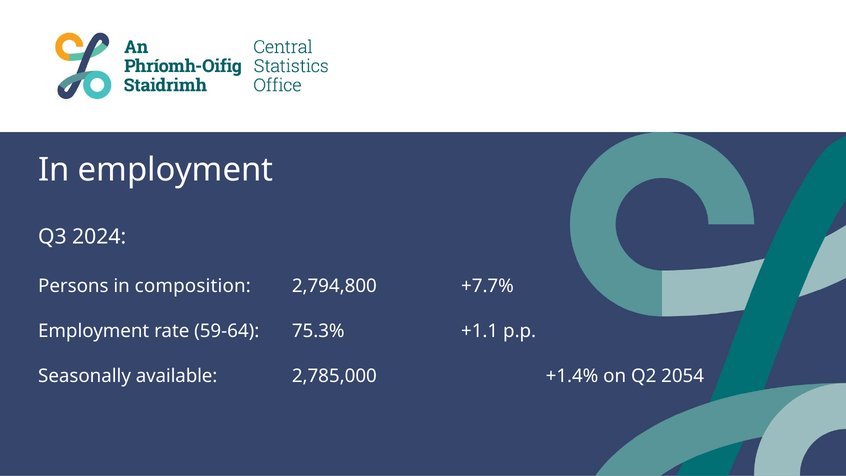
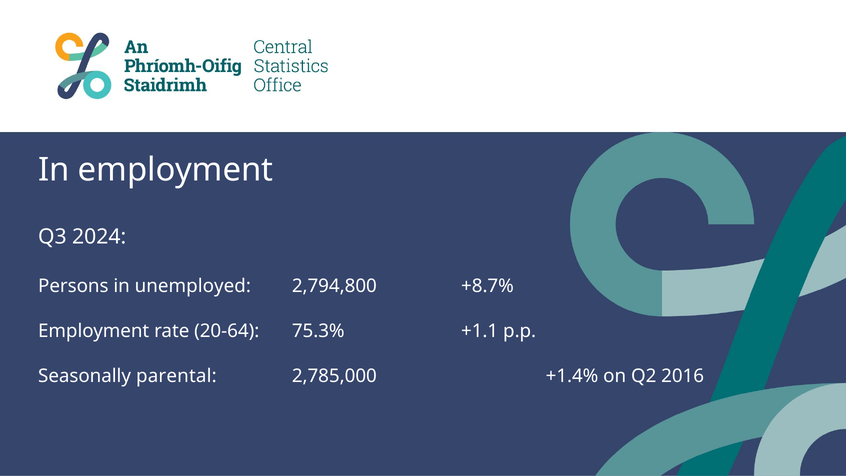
composition: composition -> unemployed
+7.7%: +7.7% -> +8.7%
59-64: 59-64 -> 20-64
available: available -> parental
2054: 2054 -> 2016
